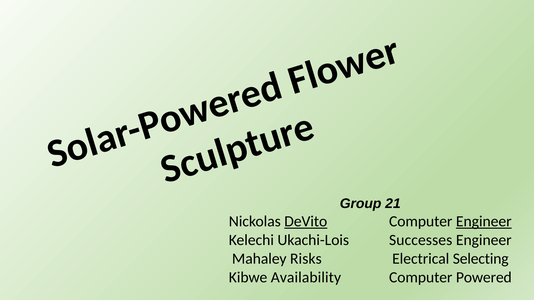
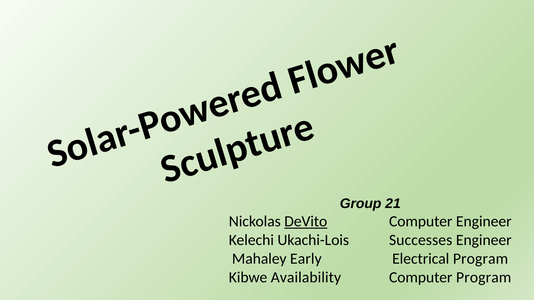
Engineer at (484, 222) underline: present -> none
Risks: Risks -> Early
Electrical Selecting: Selecting -> Program
Computer Powered: Powered -> Program
